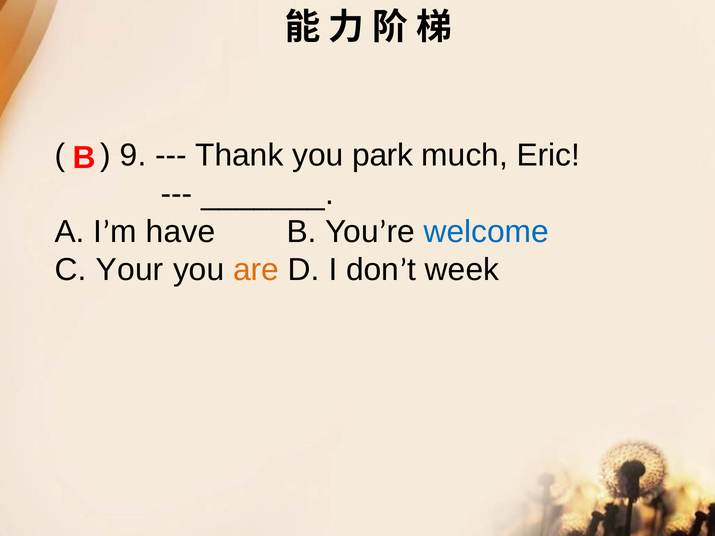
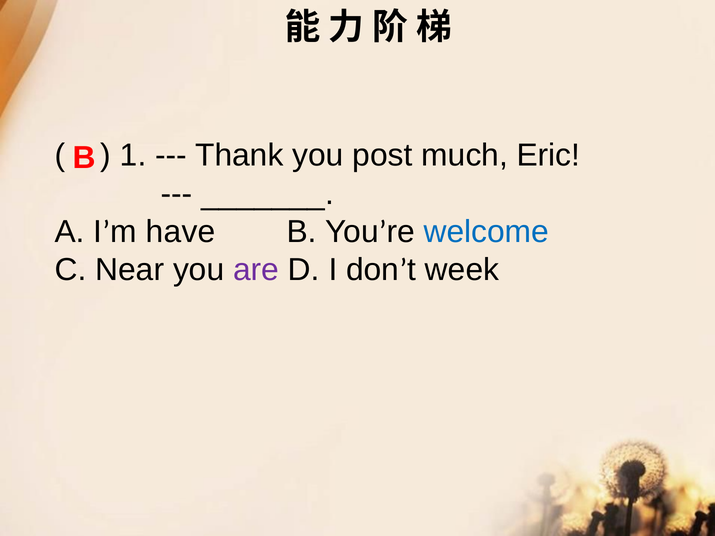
9: 9 -> 1
park: park -> post
Your: Your -> Near
are colour: orange -> purple
